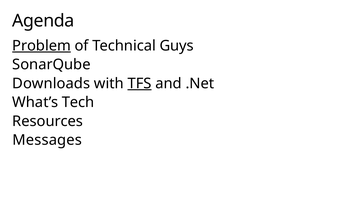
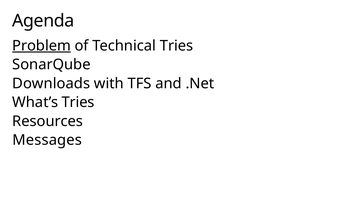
Technical Guys: Guys -> Tries
TFS underline: present -> none
What’s Tech: Tech -> Tries
